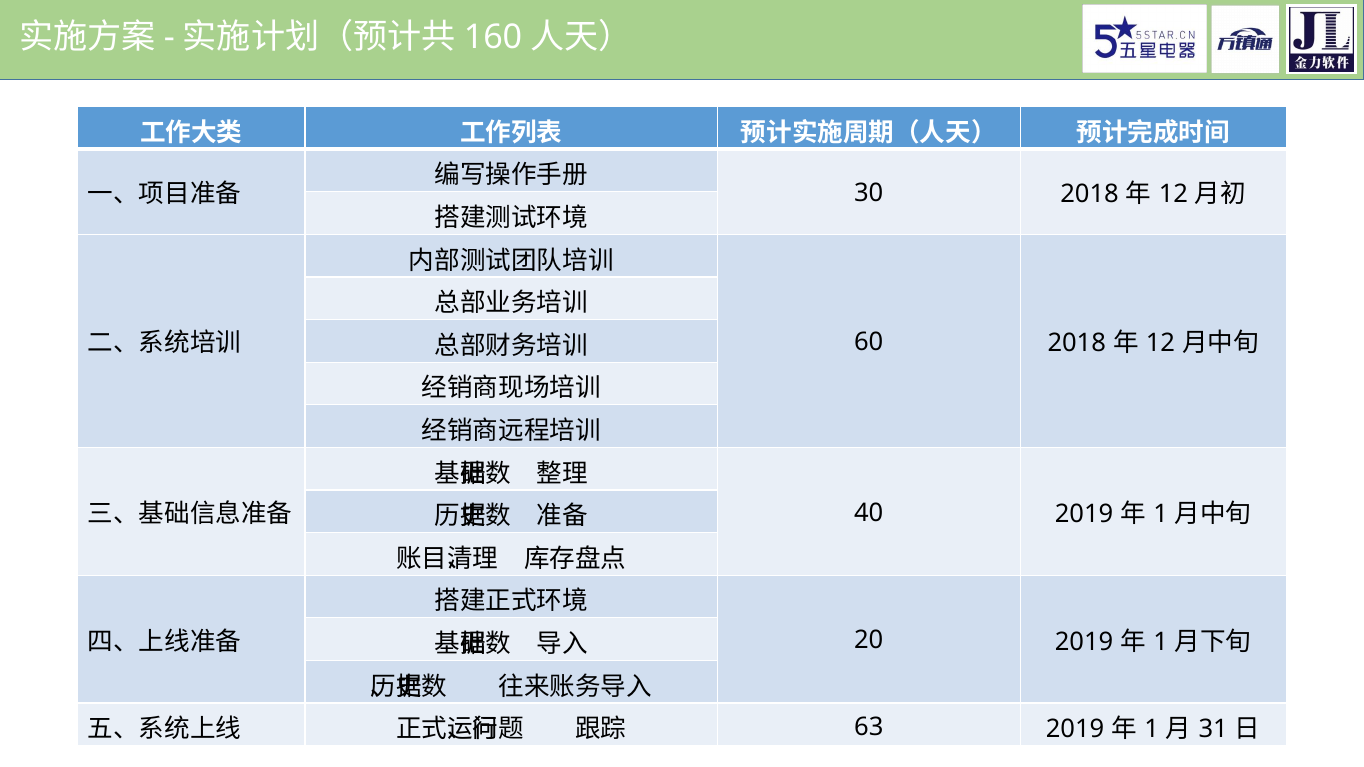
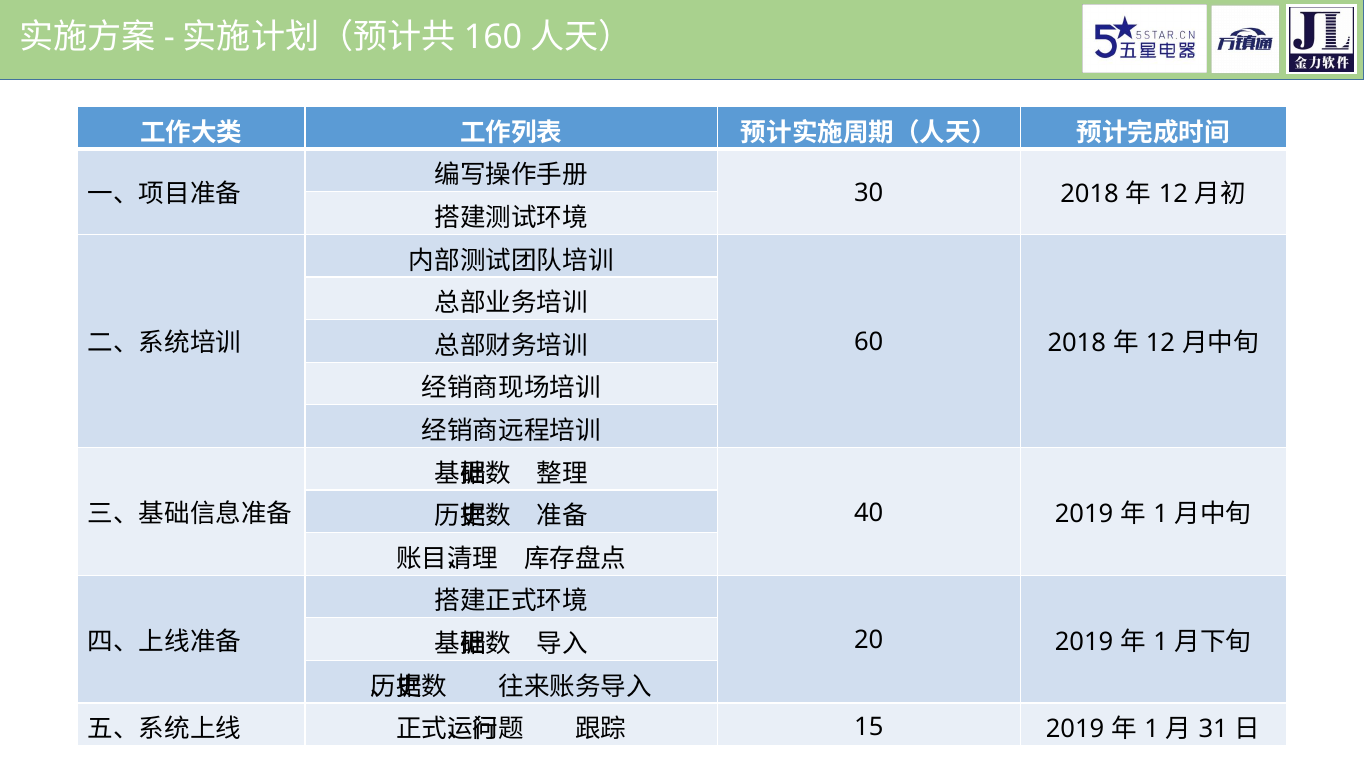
63: 63 -> 15
